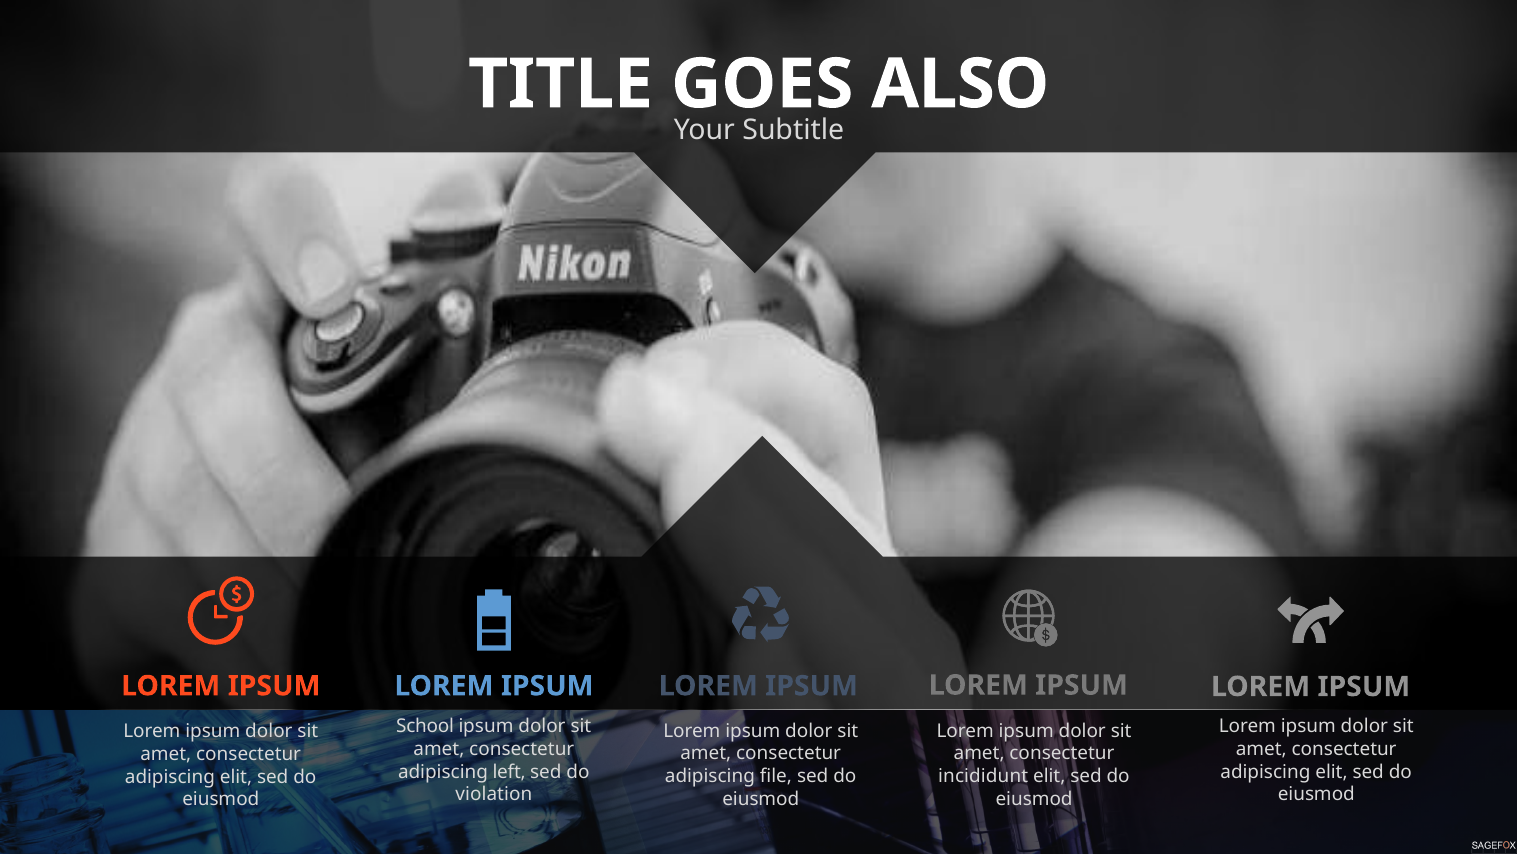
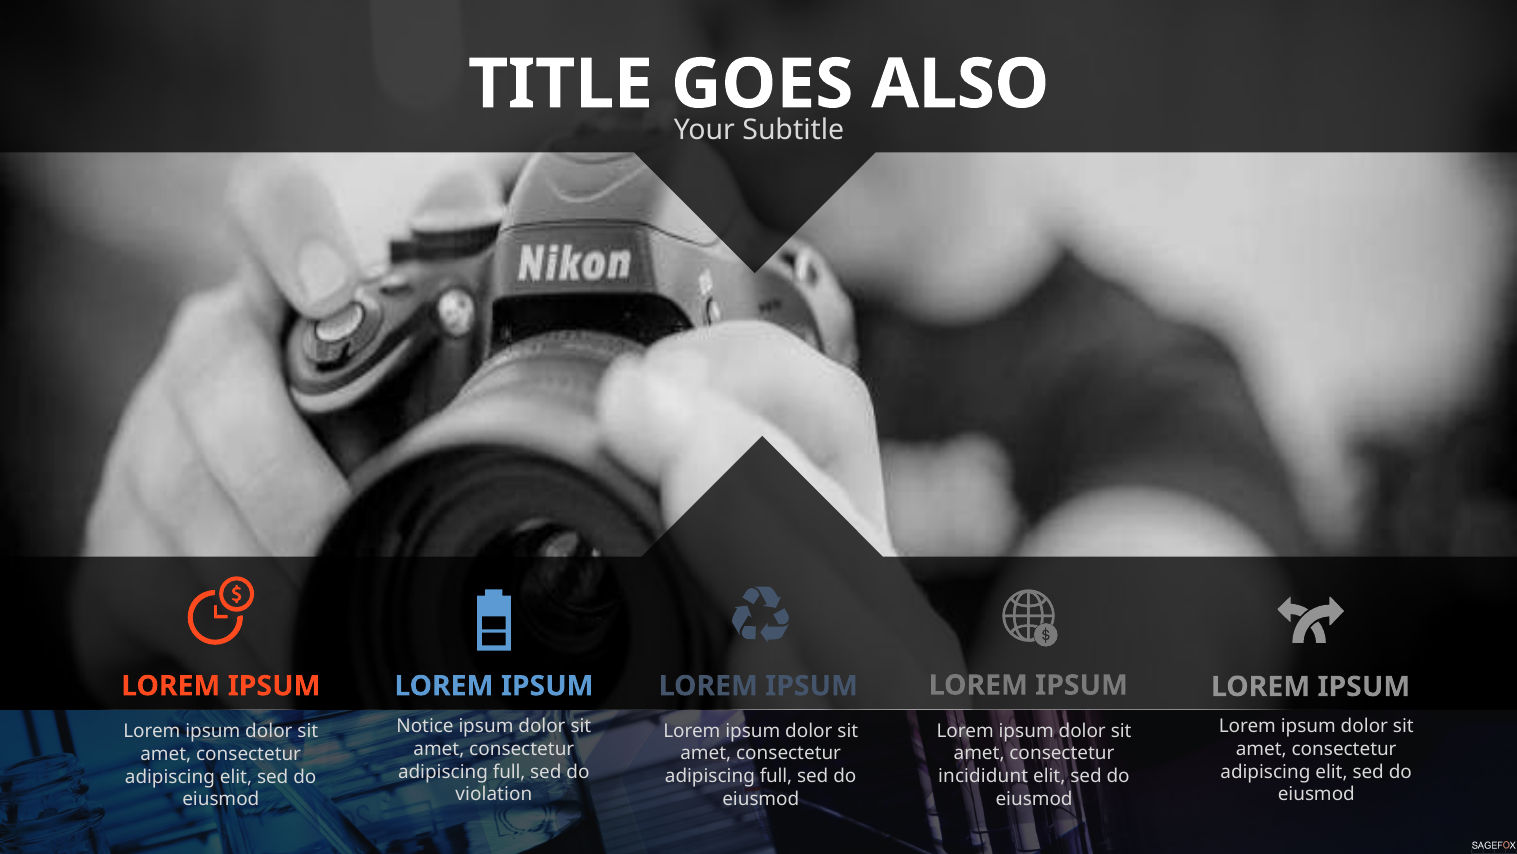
School: School -> Notice
left at (509, 771): left -> full
file at (776, 776): file -> full
